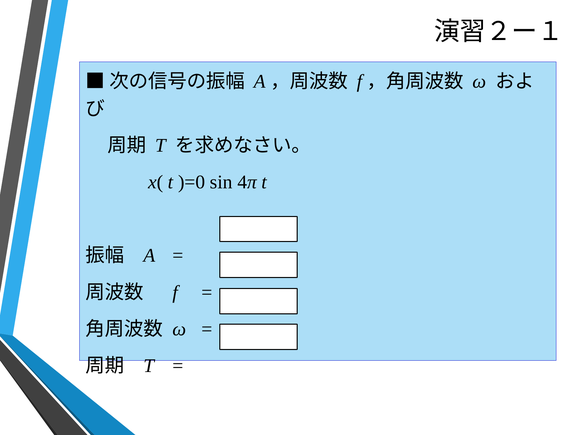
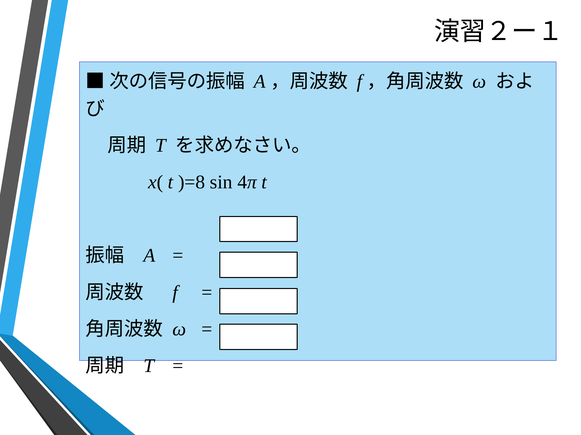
)=0: )=0 -> )=8
